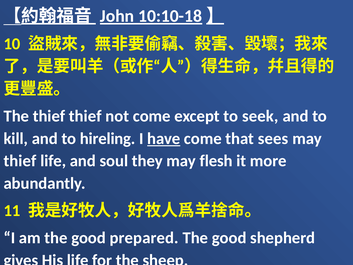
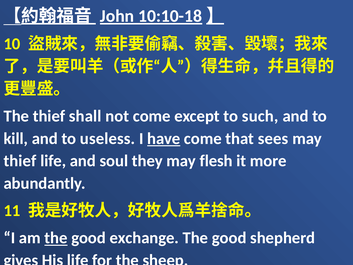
thief thief: thief -> shall
seek: seek -> such
hireling: hireling -> useless
the at (56, 238) underline: none -> present
prepared: prepared -> exchange
